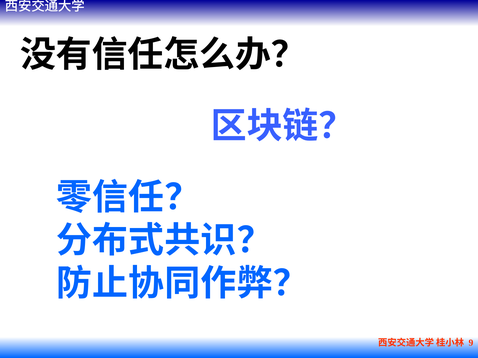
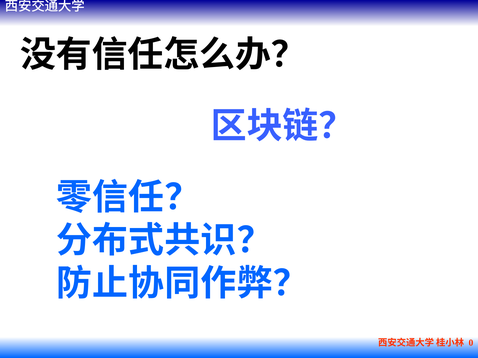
9: 9 -> 0
